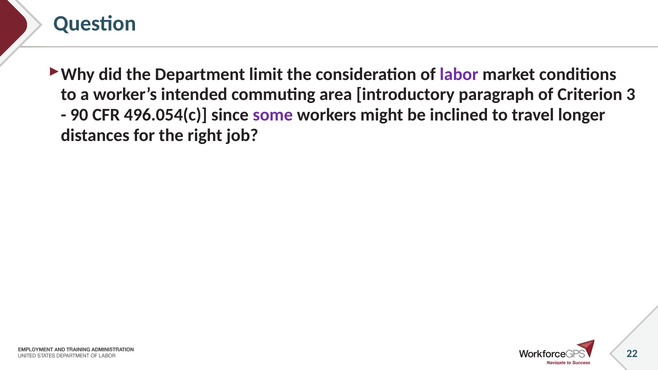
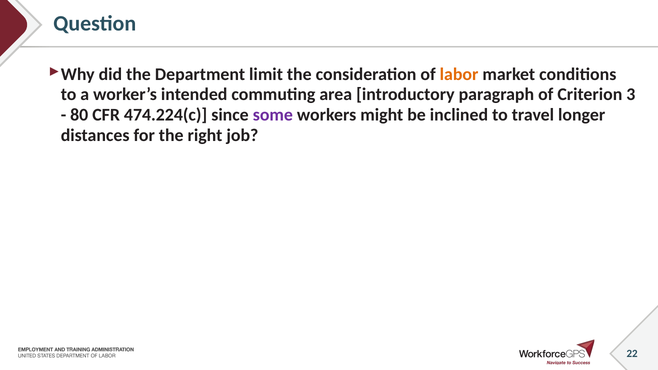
labor colour: purple -> orange
90: 90 -> 80
496.054(c: 496.054(c -> 474.224(c
